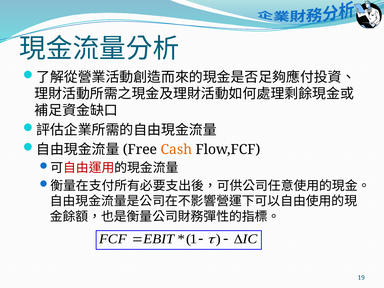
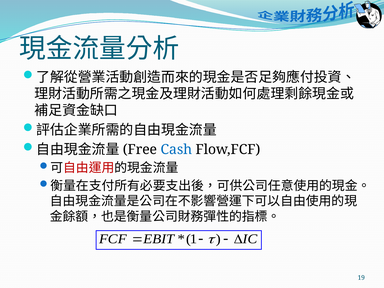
Cash colour: orange -> blue
